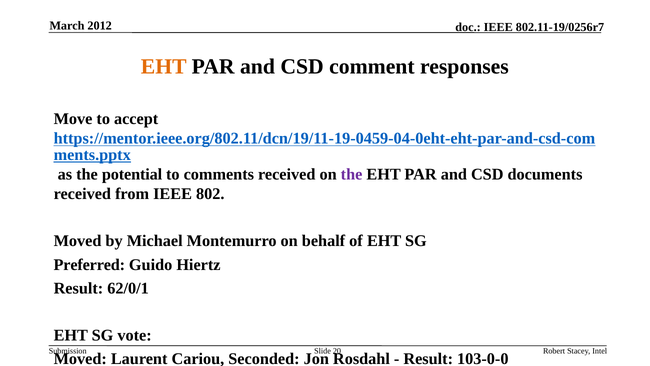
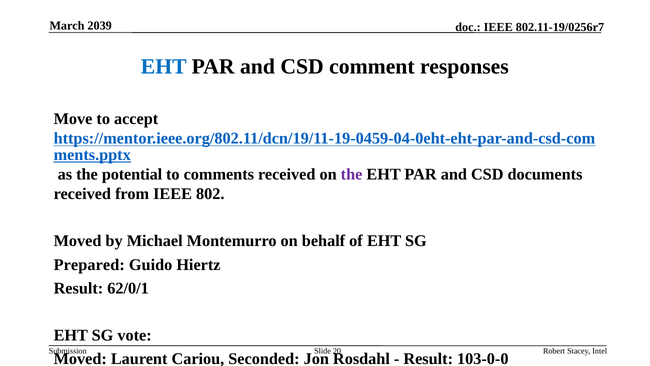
2012: 2012 -> 2039
EHT at (164, 66) colour: orange -> blue
Preferred: Preferred -> Prepared
